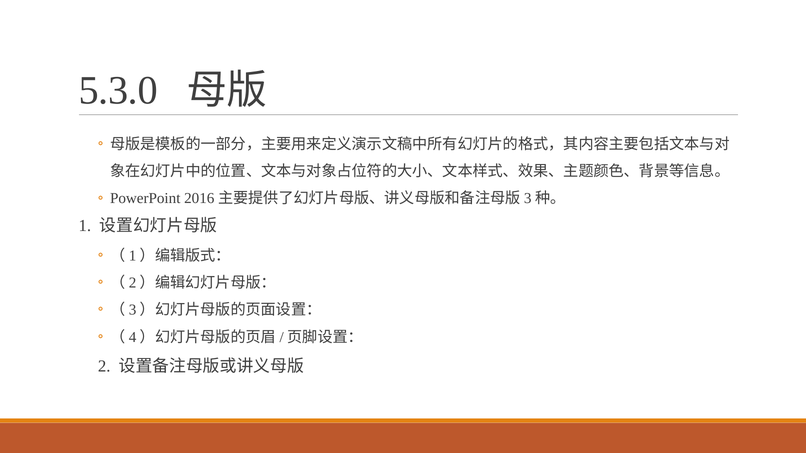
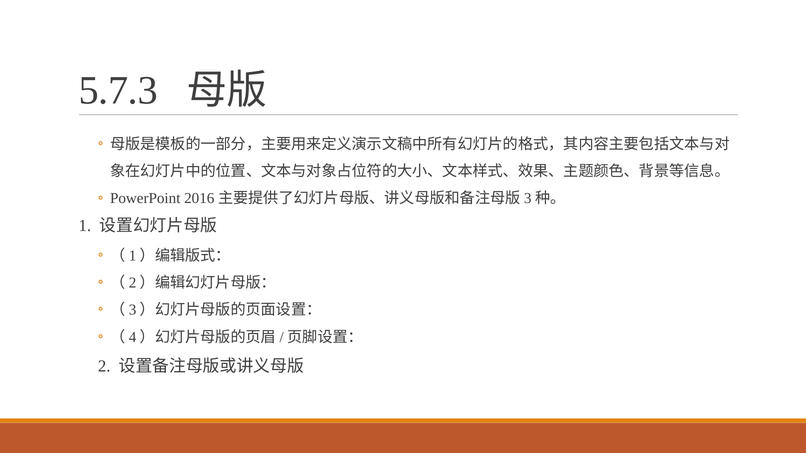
5.3.0: 5.3.0 -> 5.7.3
